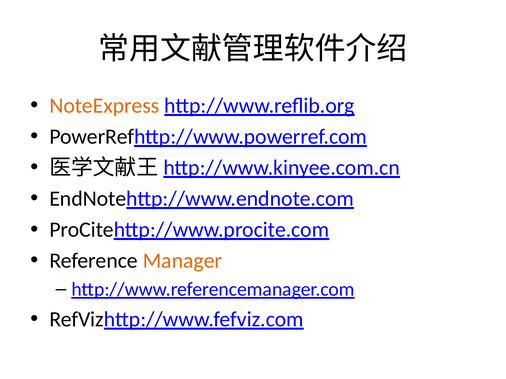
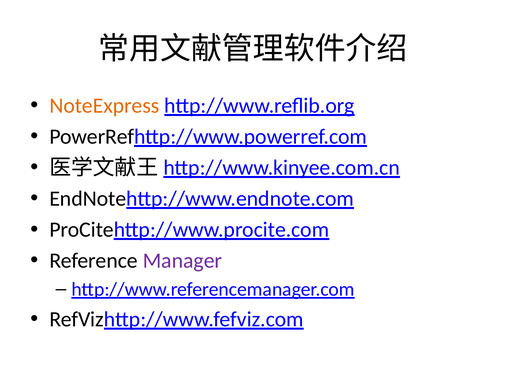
Manager colour: orange -> purple
